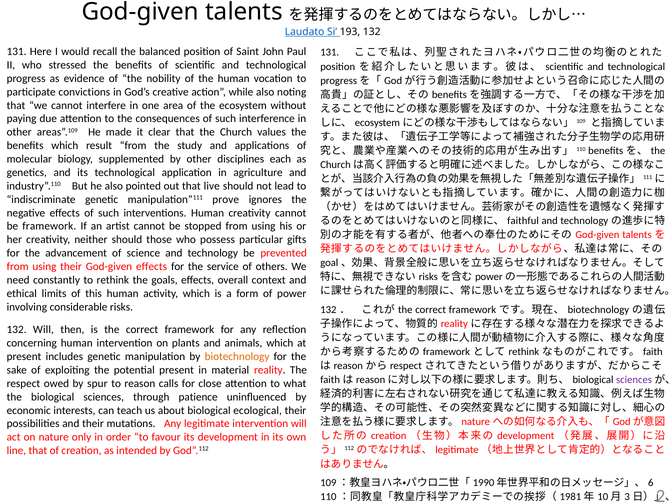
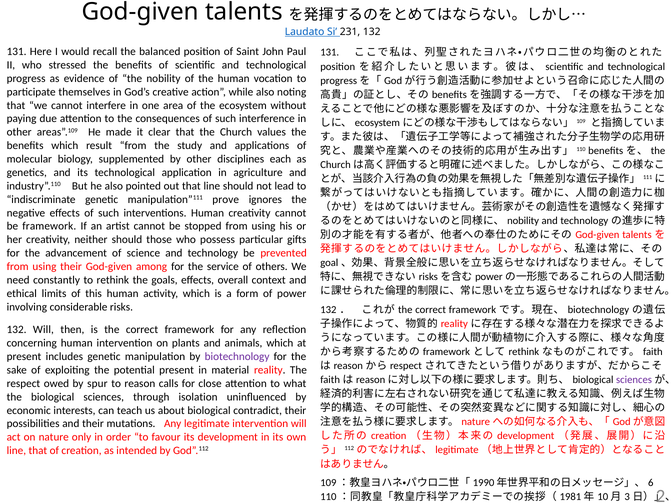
193: 193 -> 231
convictions: convictions -> themselves
that live: live -> line
faithful at (523, 221): faithful -> nobility
God-given effects: effects -> among
biotechnology at (237, 357) colour: orange -> purple
patience: patience -> isolation
ecological: ecological -> contradict
